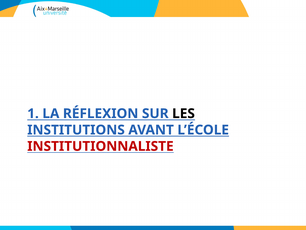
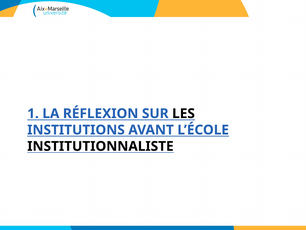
INSTITUTIONNALISTE colour: red -> black
